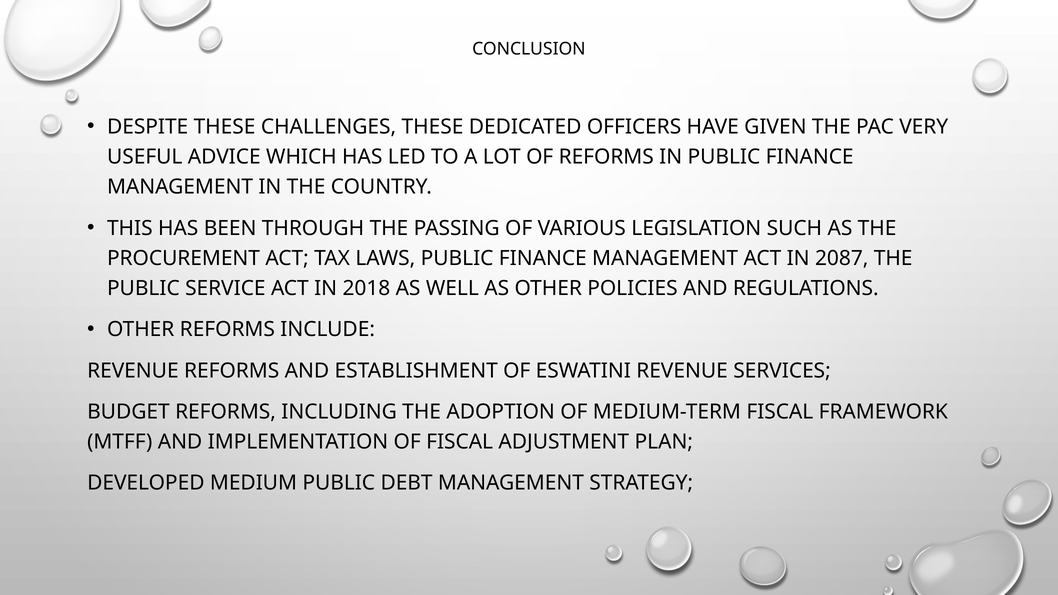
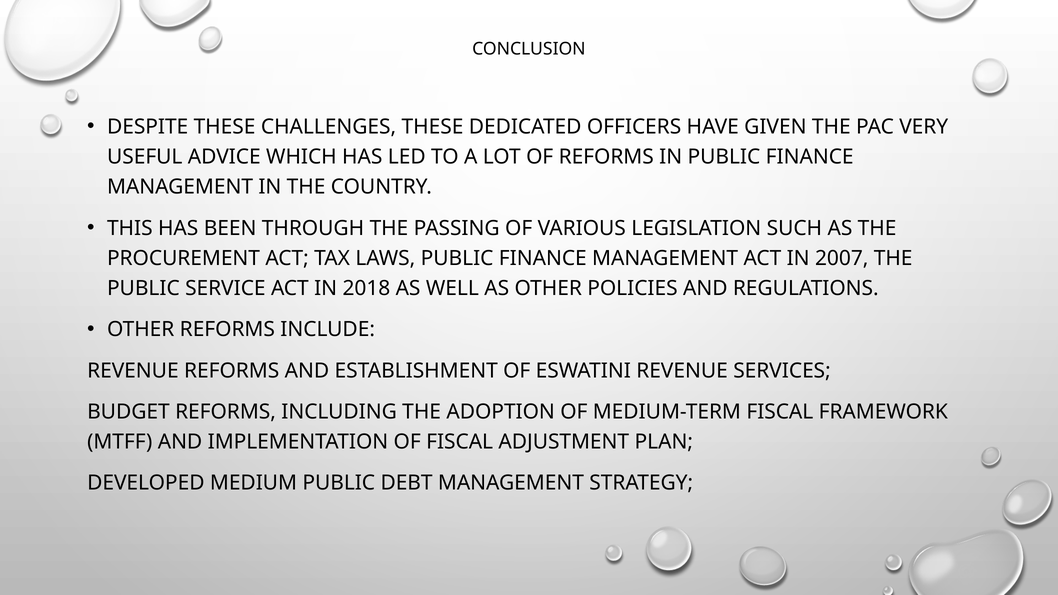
2087: 2087 -> 2007
